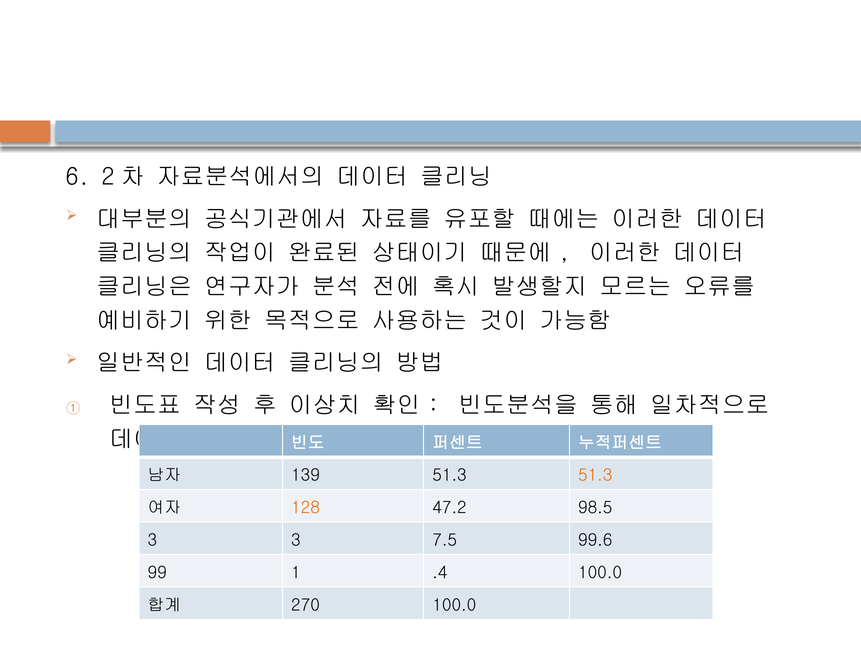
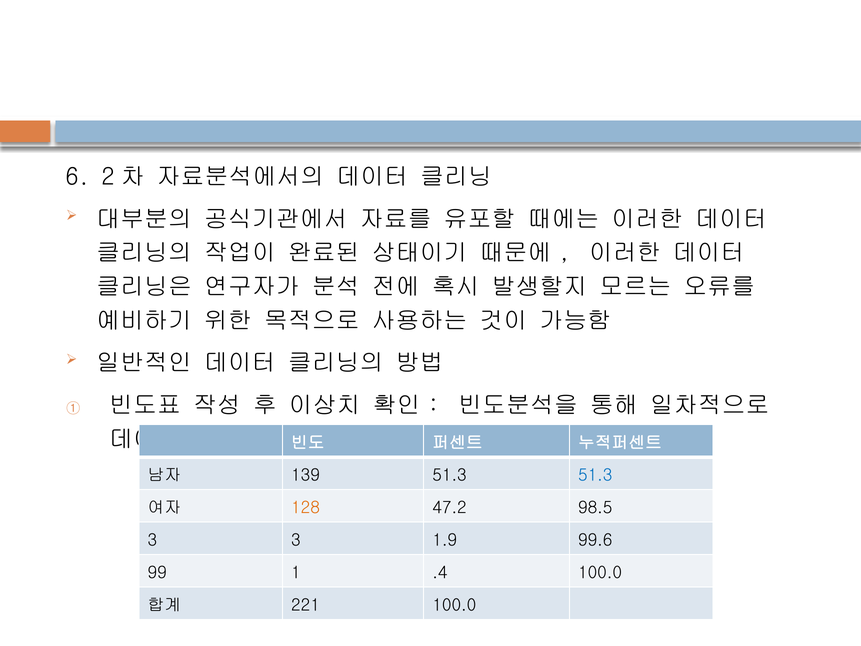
51.3 at (595, 475) colour: orange -> blue
7.5: 7.5 -> 1.9
270: 270 -> 221
